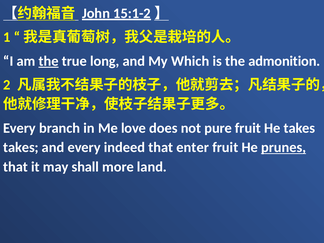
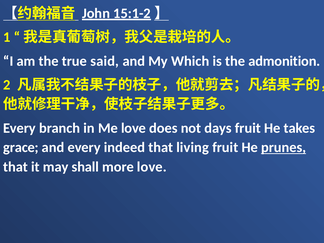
the at (49, 61) underline: present -> none
long: long -> said
pure: pure -> days
takes at (21, 147): takes -> grace
enter: enter -> living
more land: land -> love
